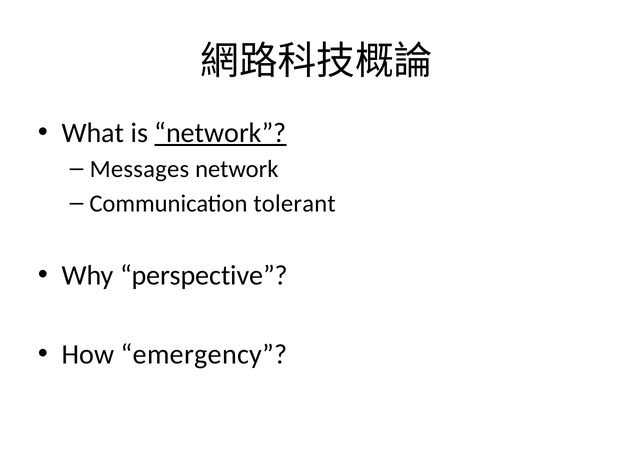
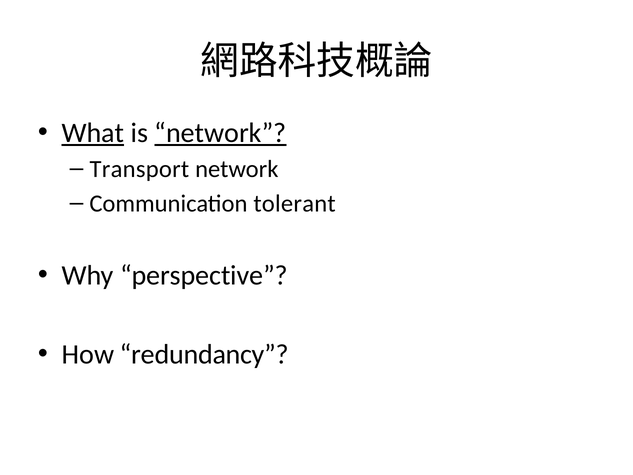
What underline: none -> present
Messages: Messages -> Transport
emergency: emergency -> redundancy
